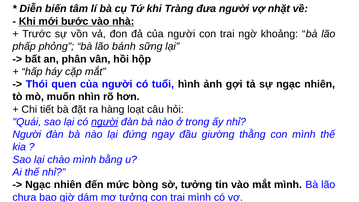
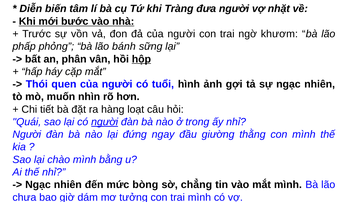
khoảng: khoảng -> khươm
hộp underline: none -> present
sờ tưởng: tưởng -> chẳng
